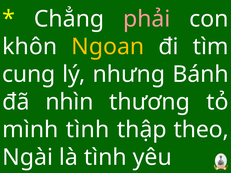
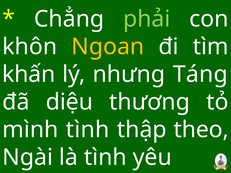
phải colour: pink -> light green
cung: cung -> khấn
Bánh: Bánh -> Táng
nhìn: nhìn -> diệu
